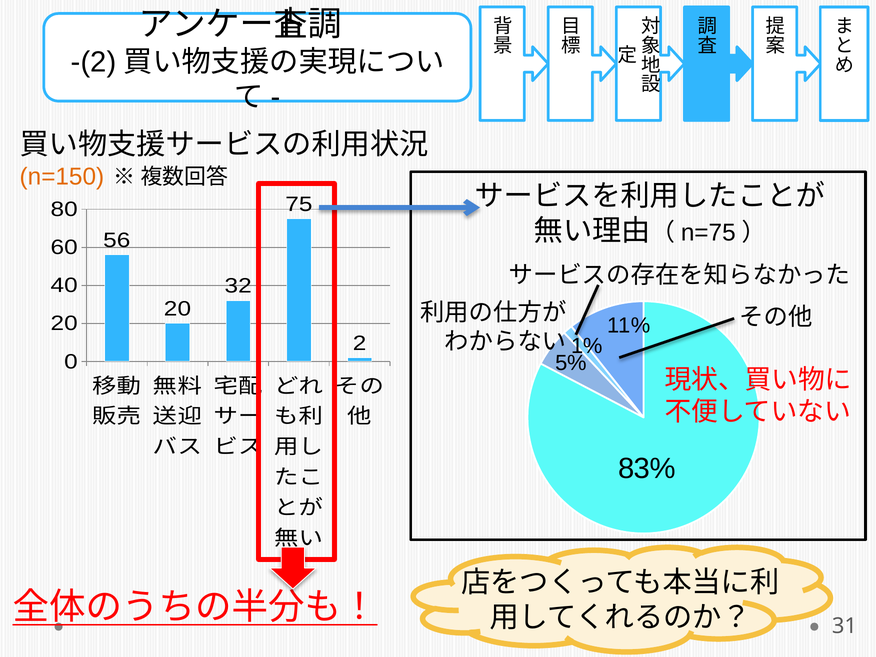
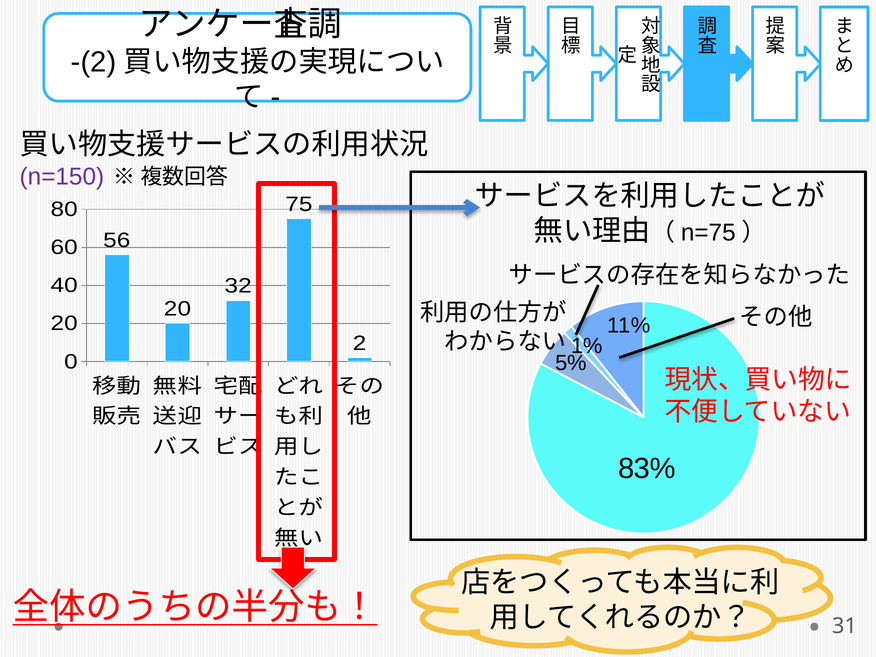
n=150 colour: orange -> purple
